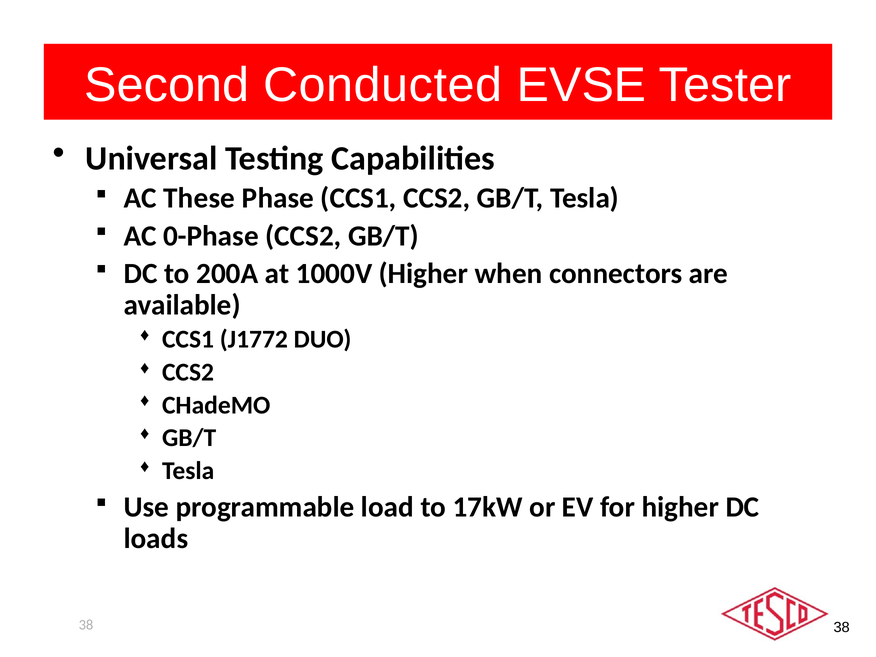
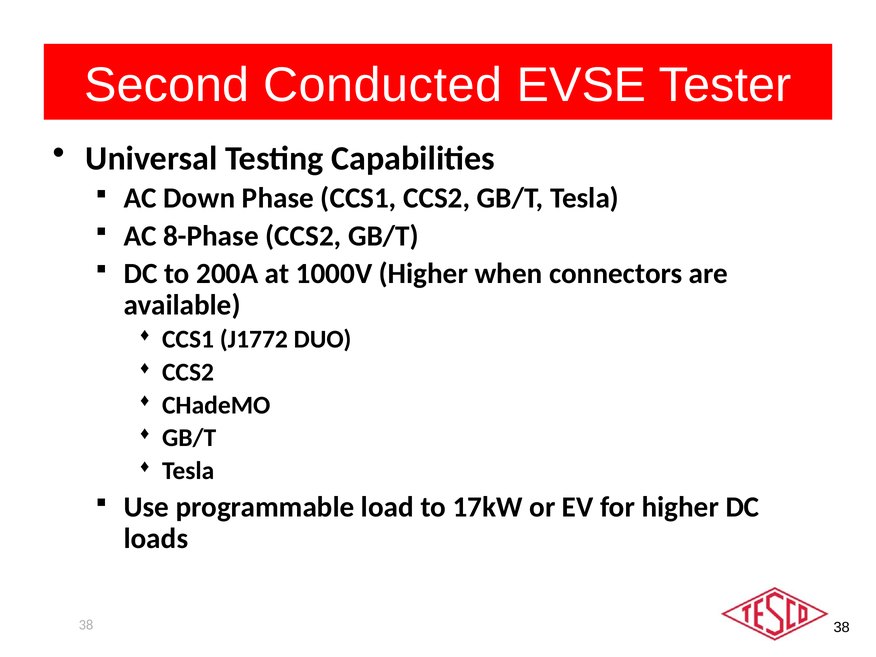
These: These -> Down
0-Phase: 0-Phase -> 8-Phase
